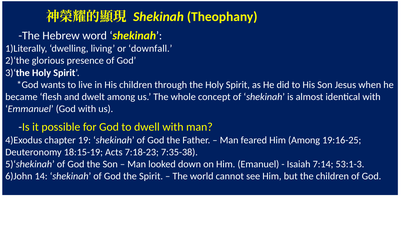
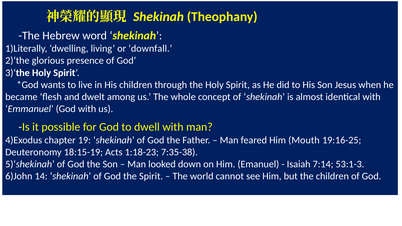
Him Among: Among -> Mouth
7:18-23: 7:18-23 -> 1:18-23
